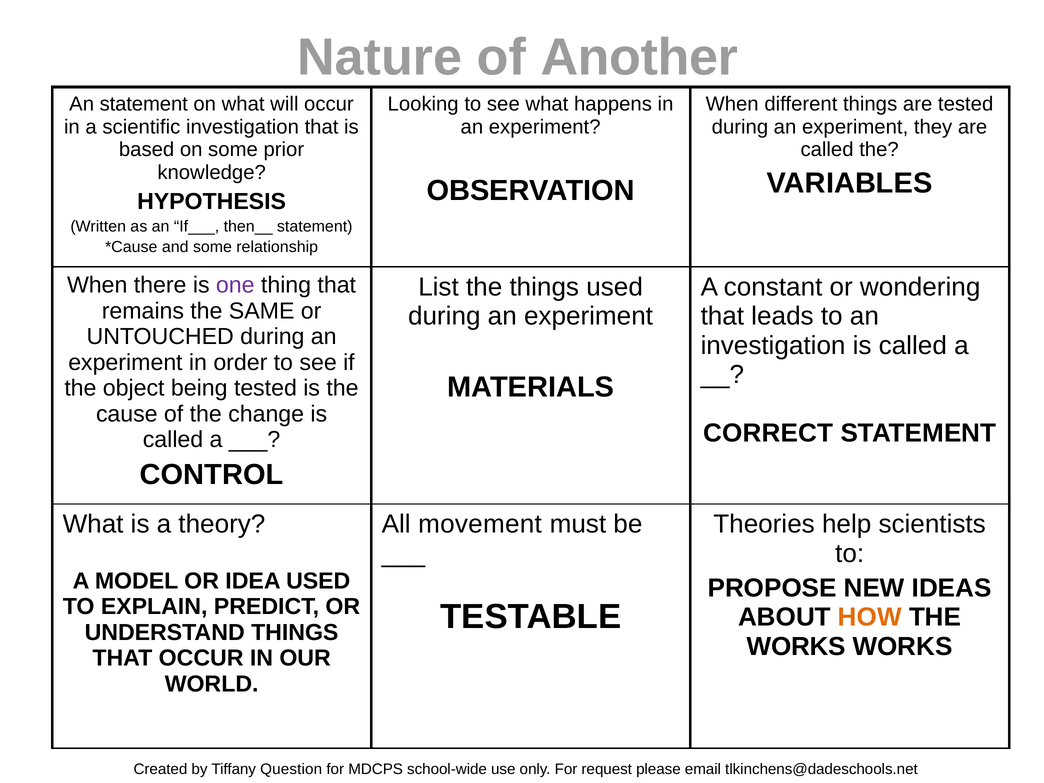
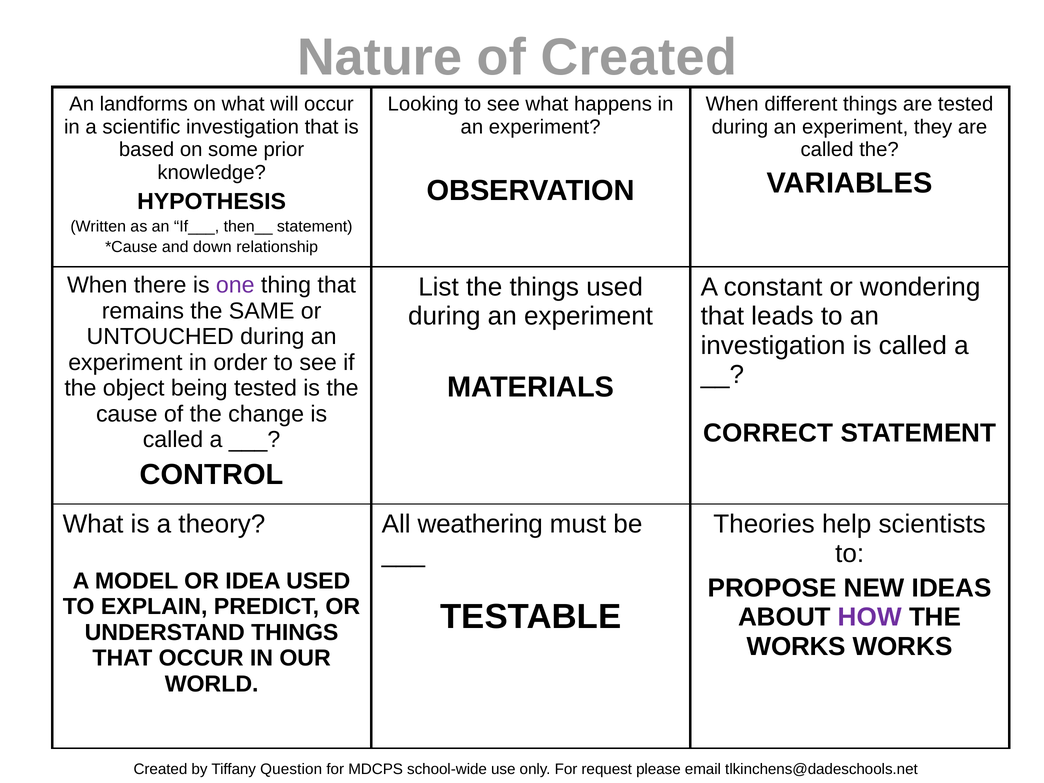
of Another: Another -> Created
An statement: statement -> landforms
and some: some -> down
movement: movement -> weathering
HOW colour: orange -> purple
